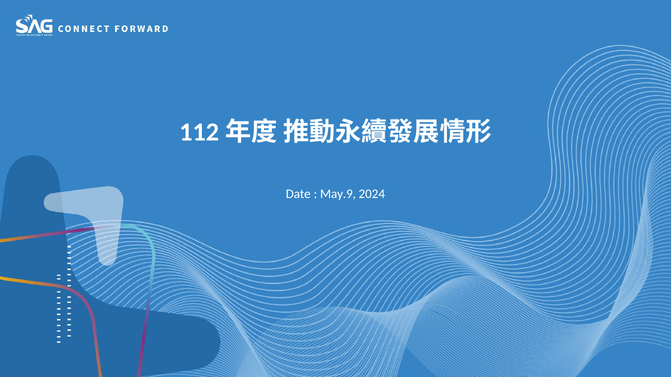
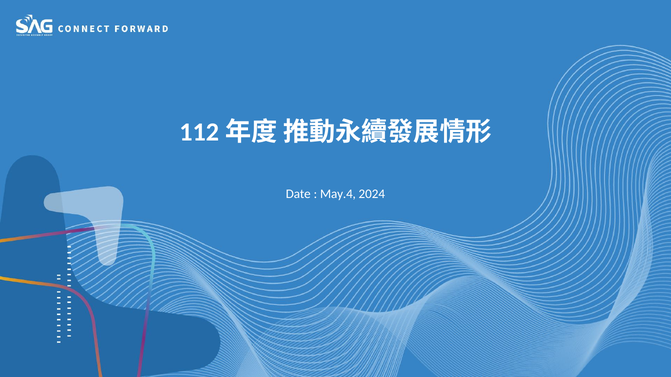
May.9: May.9 -> May.4
